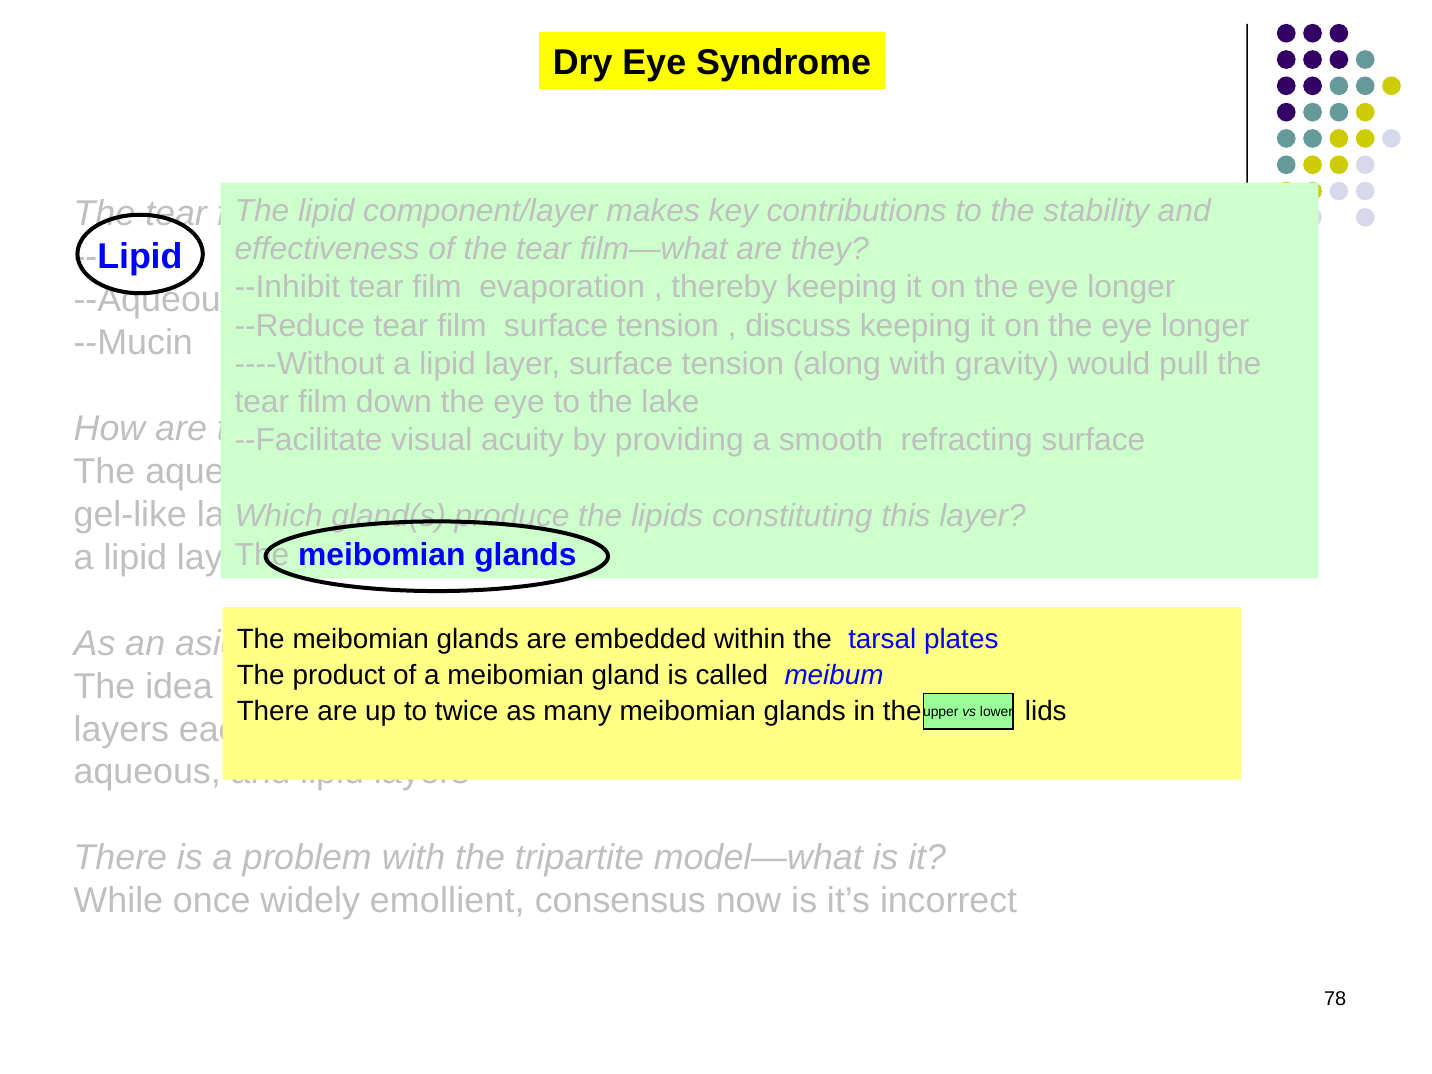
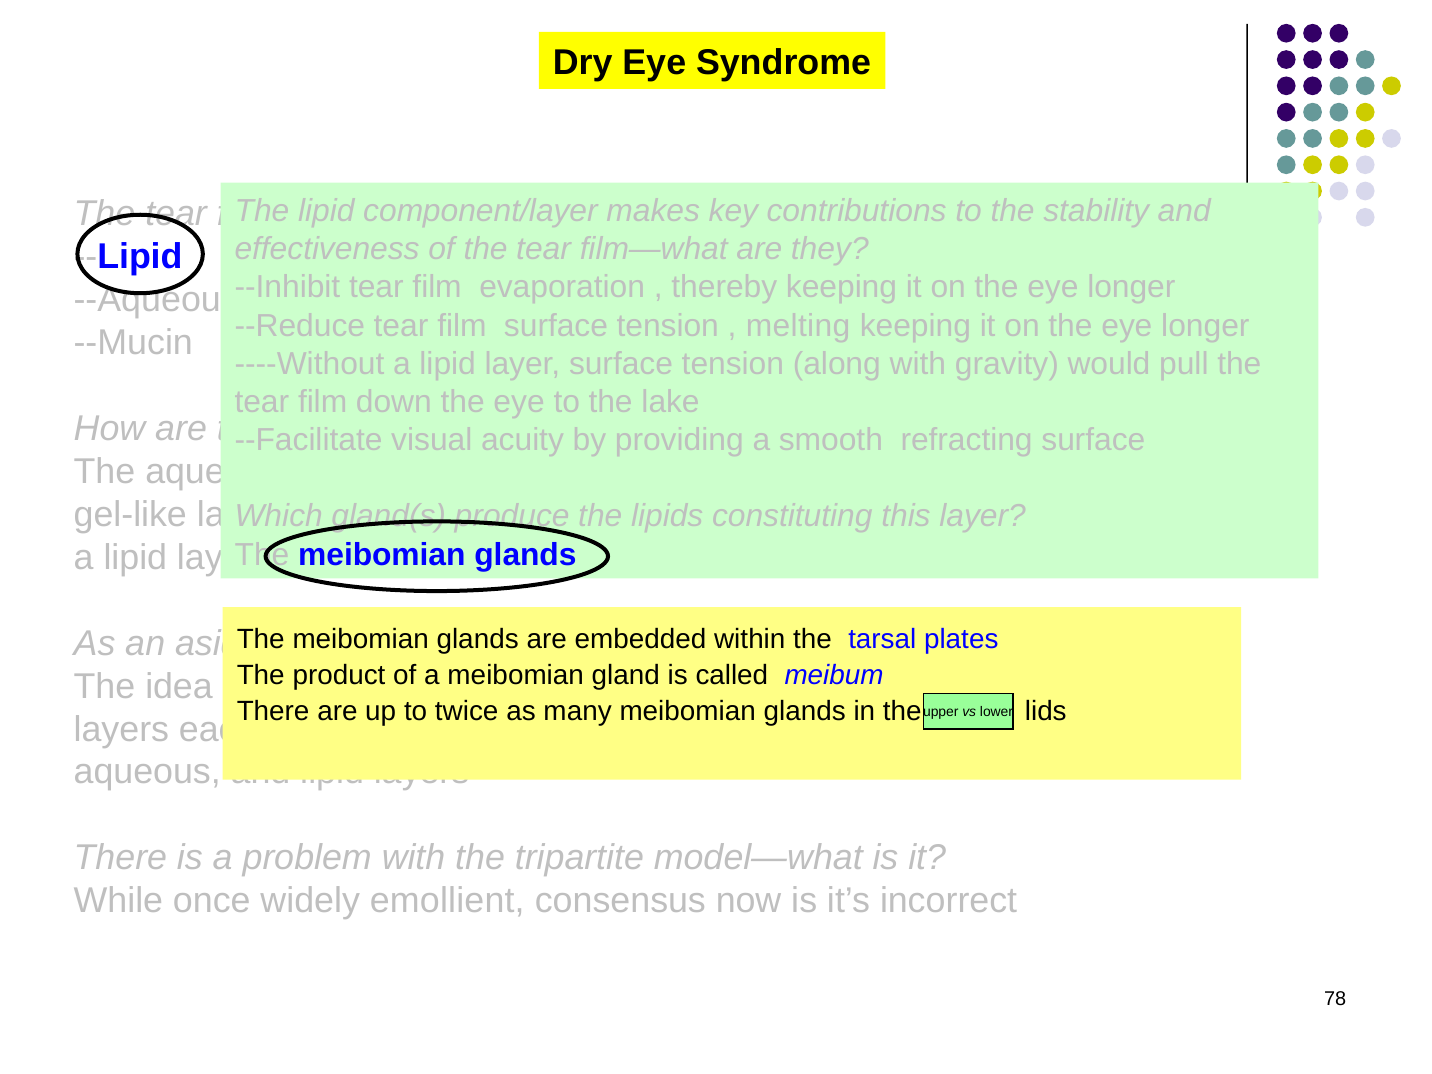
discuss: discuss -> melting
